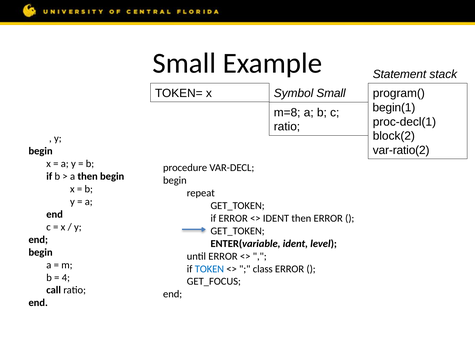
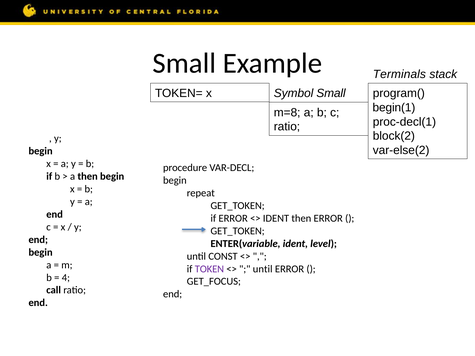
Statement: Statement -> Terminals
var-ratio(2: var-ratio(2 -> var-else(2
until ERROR: ERROR -> CONST
TOKEN colour: blue -> purple
class at (263, 269): class -> until
